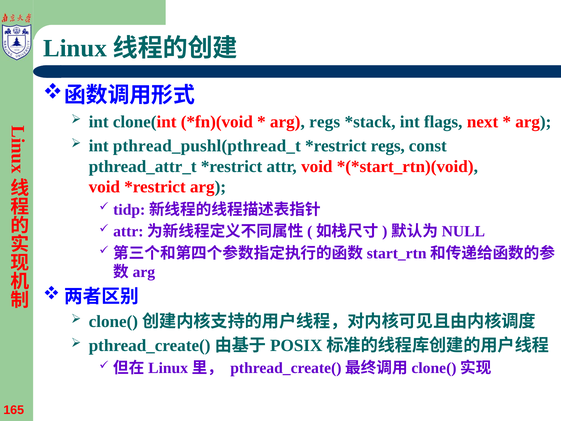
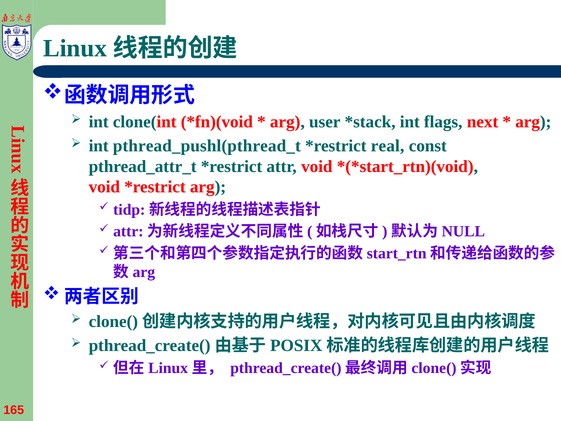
arg regs: regs -> user
regs at (388, 146): regs -> real
